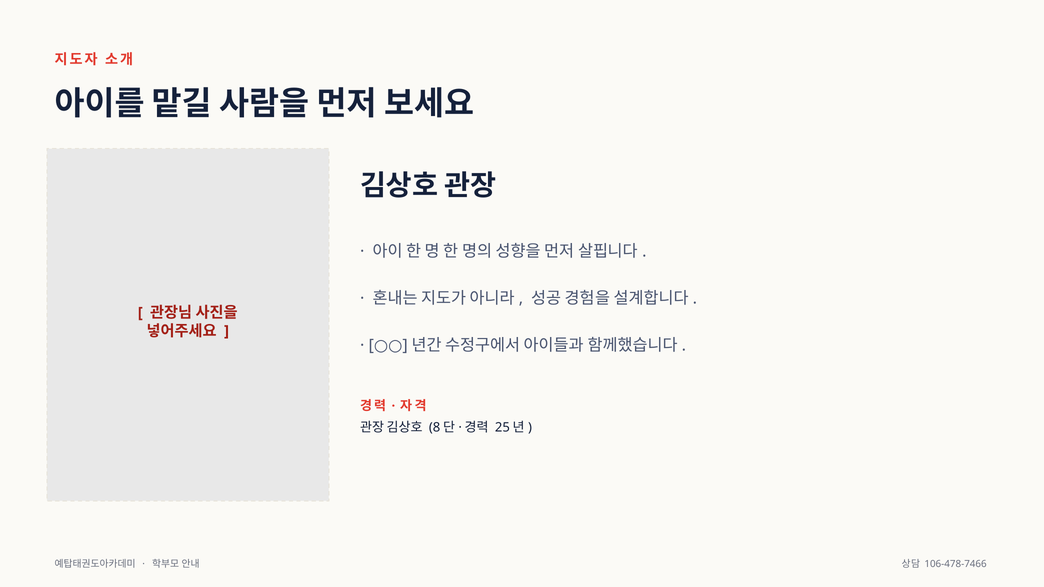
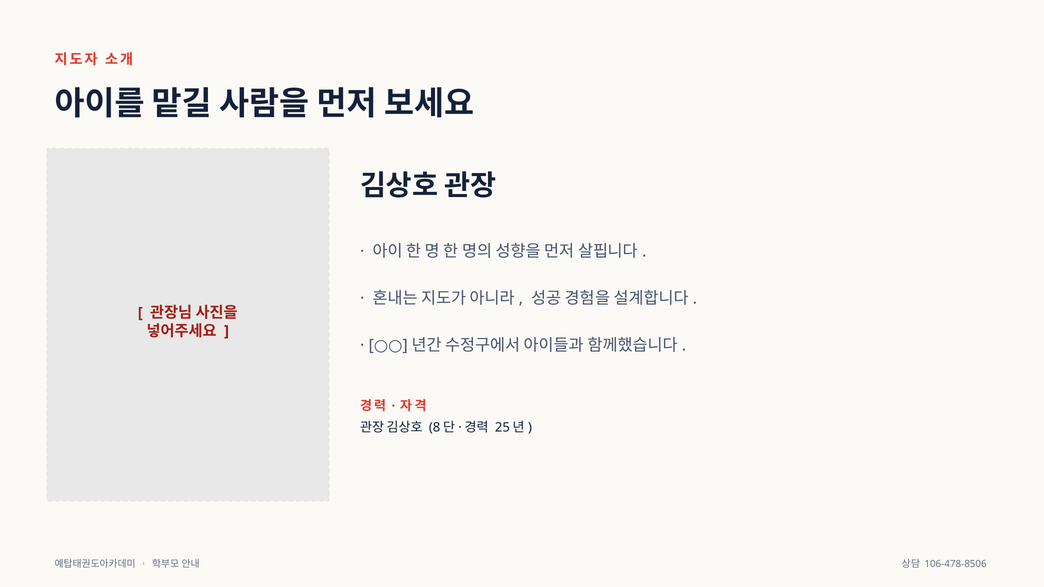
106-478-7466: 106-478-7466 -> 106-478-8506
